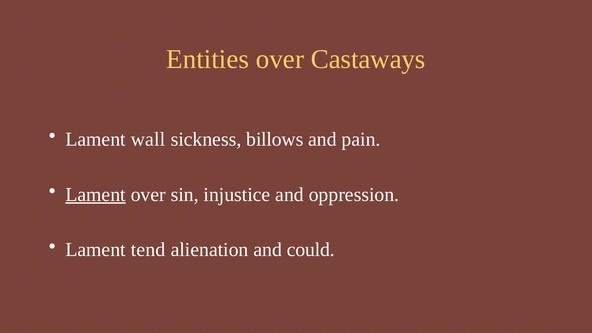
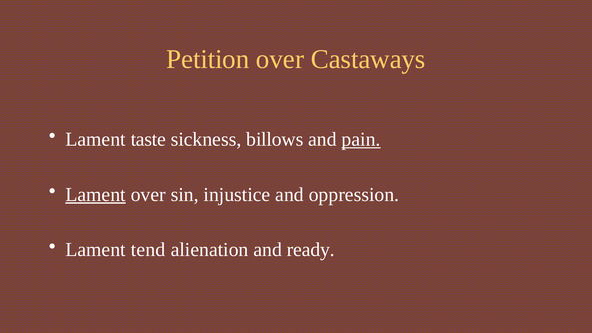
Entities: Entities -> Petition
wall: wall -> taste
pain underline: none -> present
could: could -> ready
